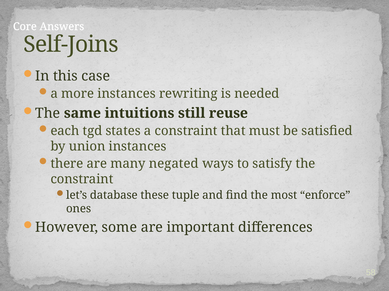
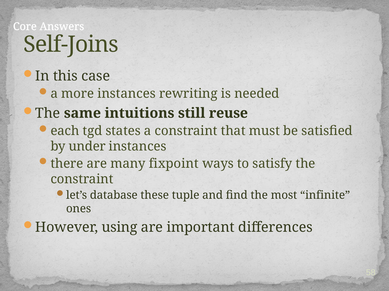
union: union -> under
negated: negated -> fixpoint
enforce: enforce -> infinite
some: some -> using
